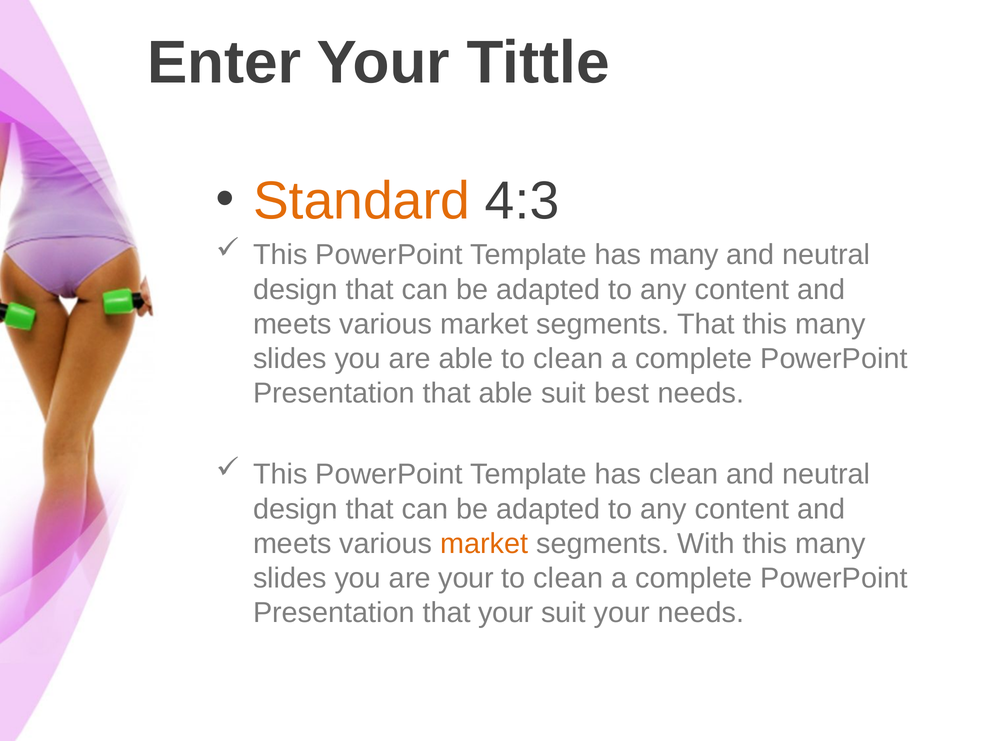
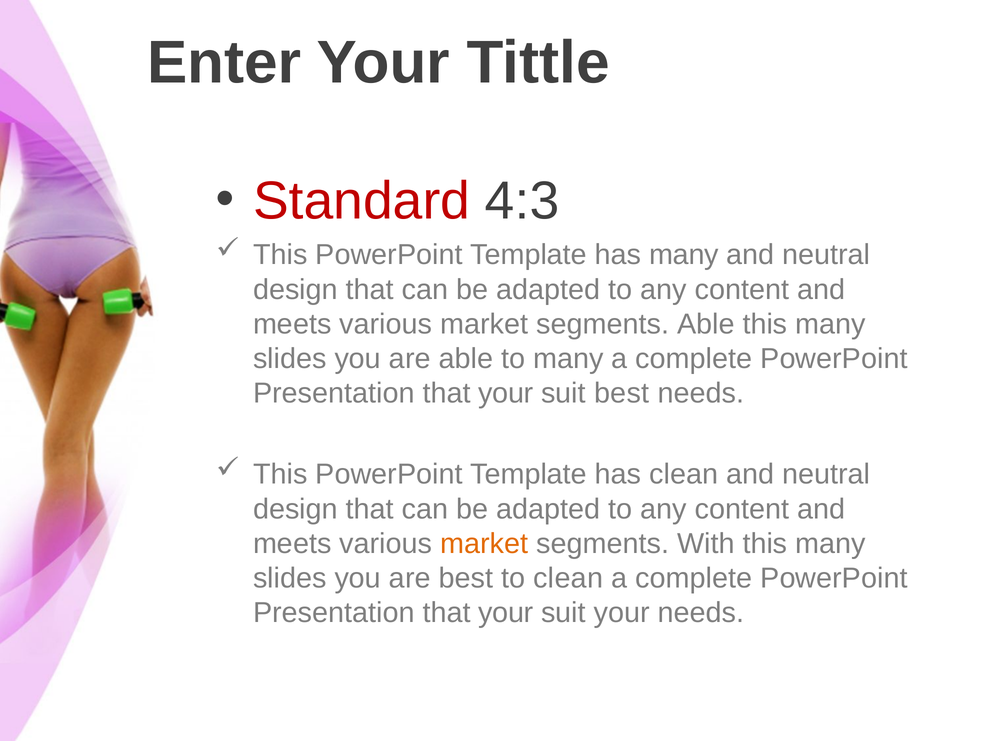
Standard colour: orange -> red
segments That: That -> Able
able to clean: clean -> many
able at (506, 393): able -> your
are your: your -> best
